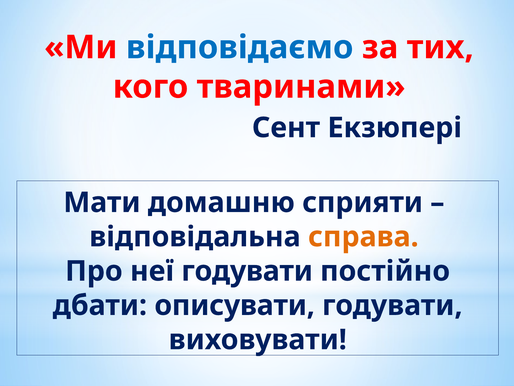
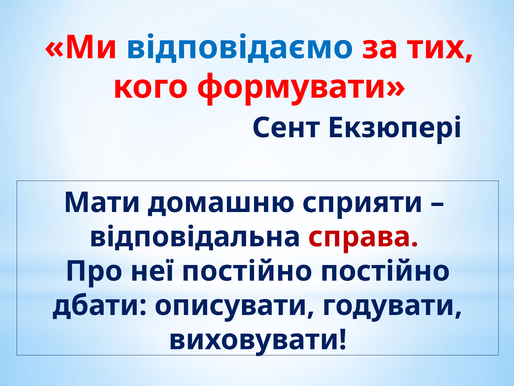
тваринами: тваринами -> формувати
справа colour: orange -> red
неї годувати: годувати -> постійно
